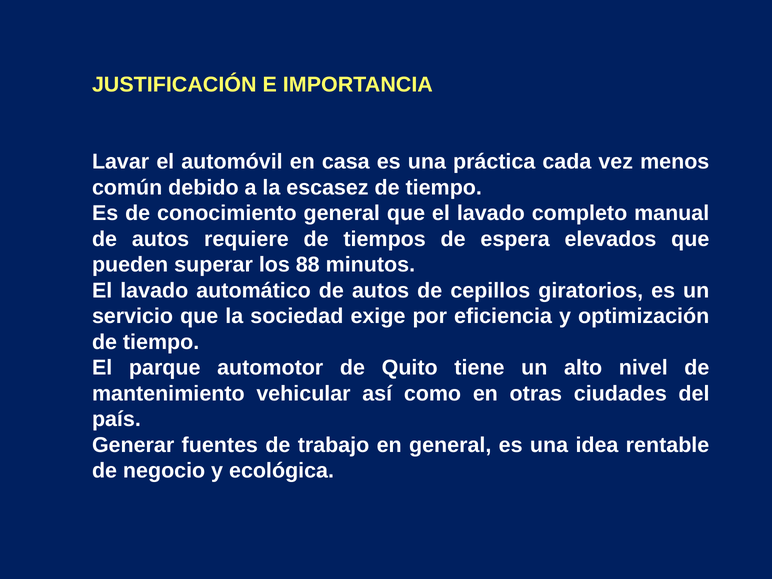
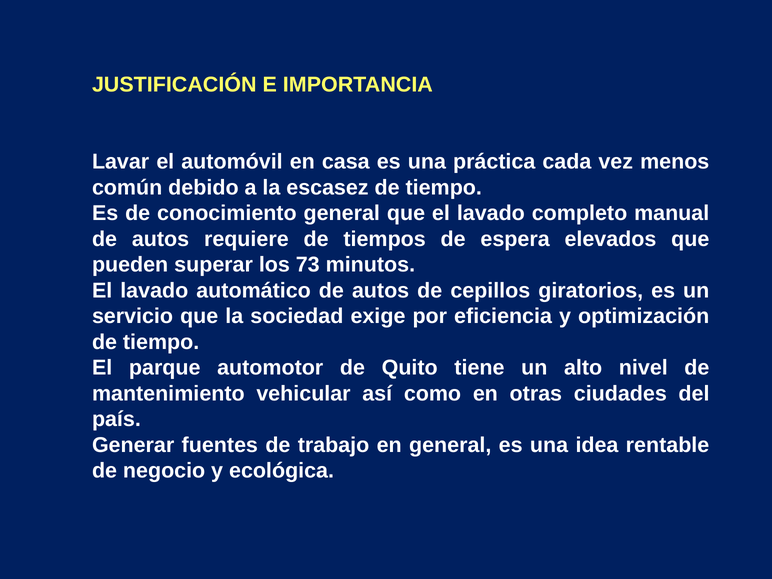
88: 88 -> 73
